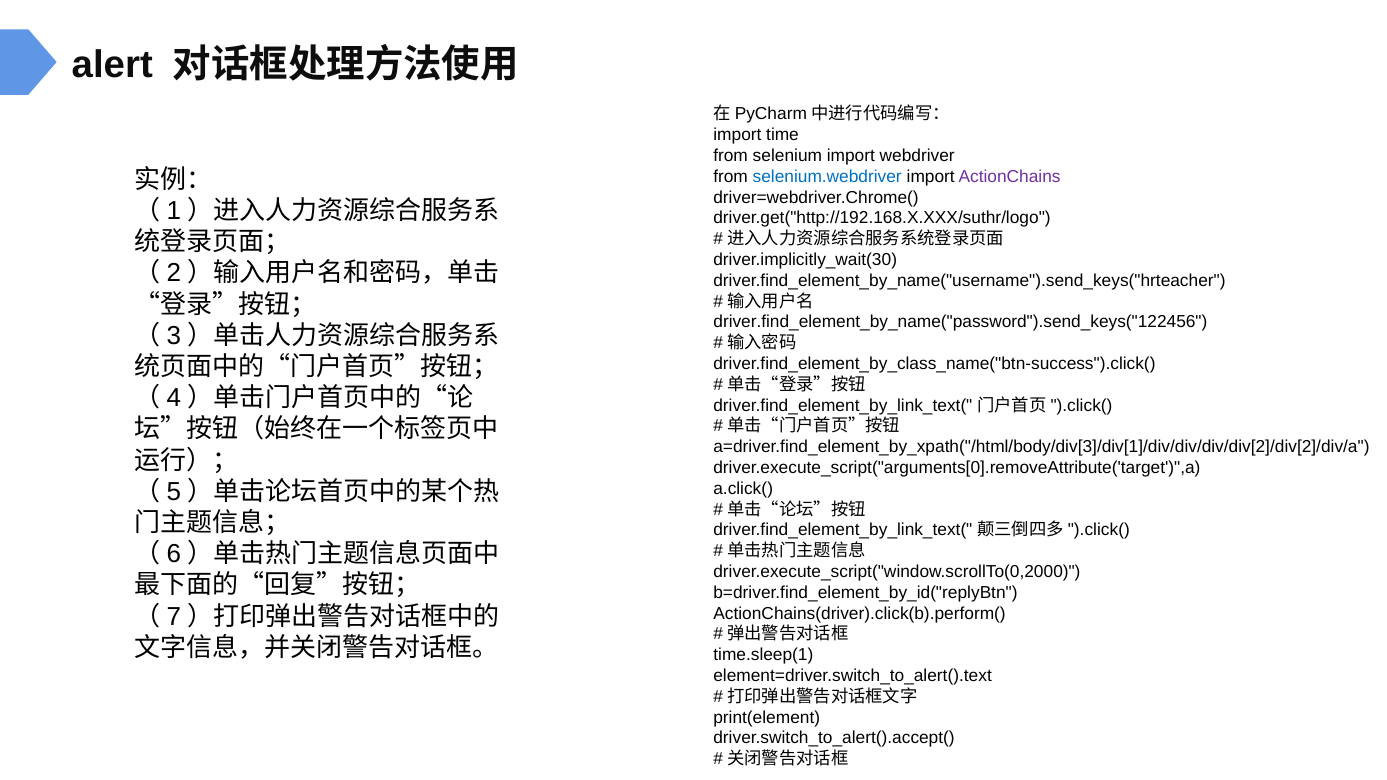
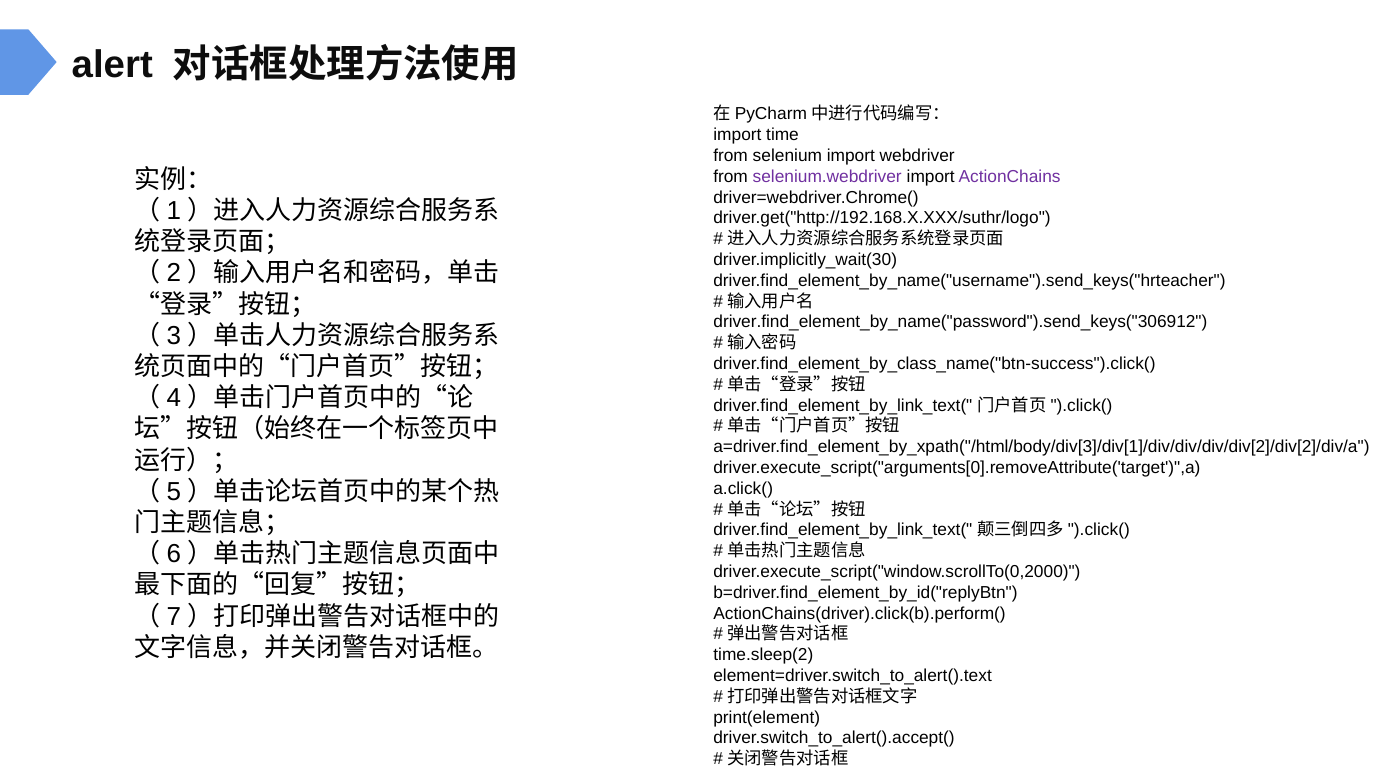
selenium.webdriver colour: blue -> purple
driver.find_element_by_name("password").send_keys("122456: driver.find_element_by_name("password").send_keys("122456 -> driver.find_element_by_name("password").send_keys("306912
time.sleep(1: time.sleep(1 -> time.sleep(2
